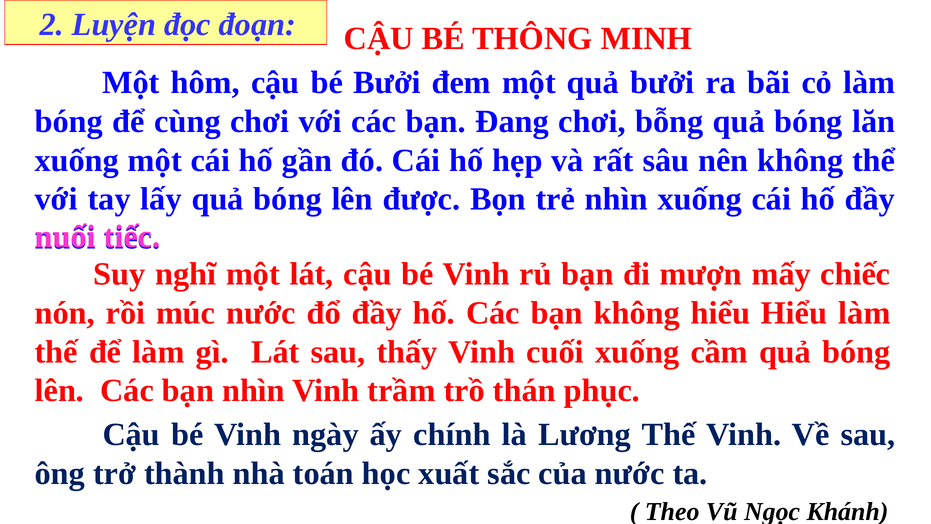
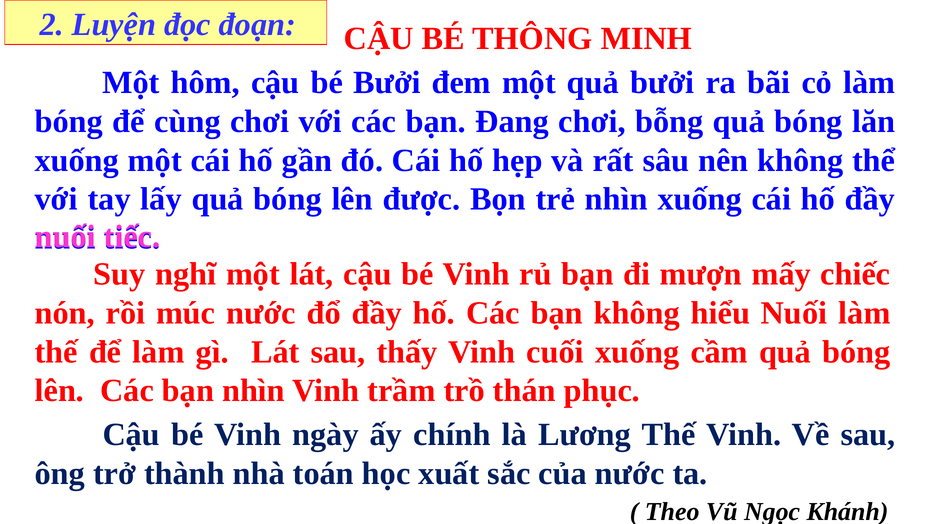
hiểu Hiểu: Hiểu -> Nuối
